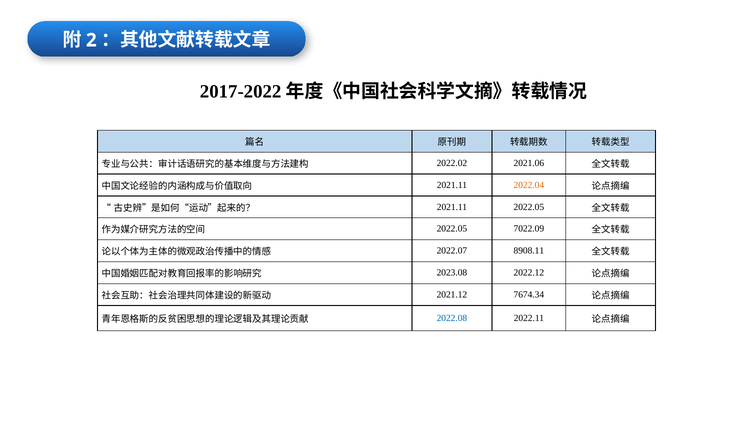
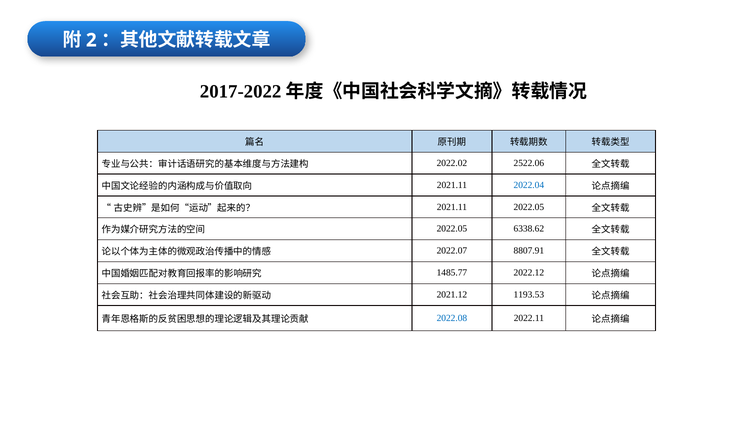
2021.06: 2021.06 -> 2522.06
2022.04 colour: orange -> blue
7022.09: 7022.09 -> 6338.62
8908.11: 8908.11 -> 8807.91
2023.08: 2023.08 -> 1485.77
7674.34: 7674.34 -> 1193.53
